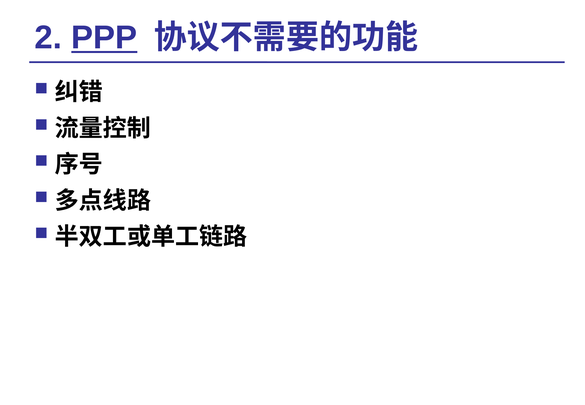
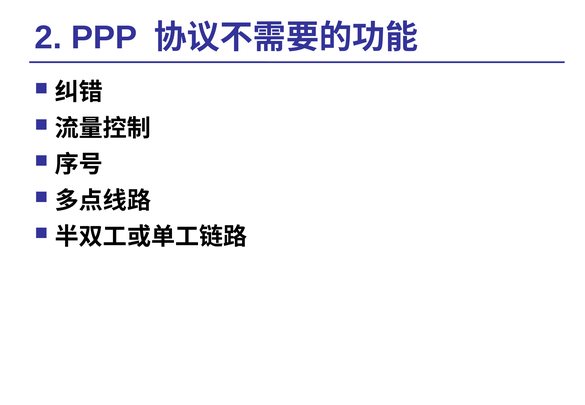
PPP underline: present -> none
